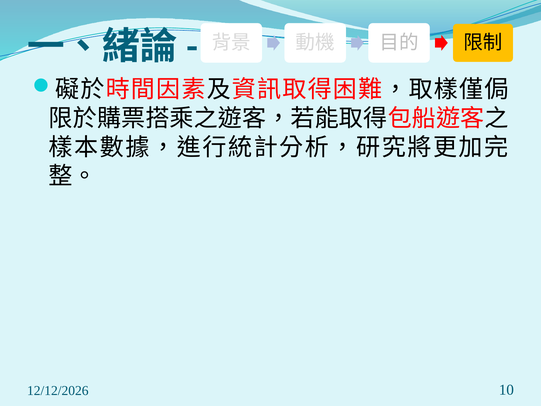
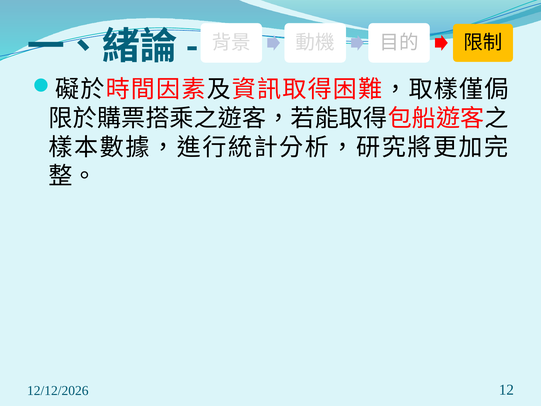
10: 10 -> 12
